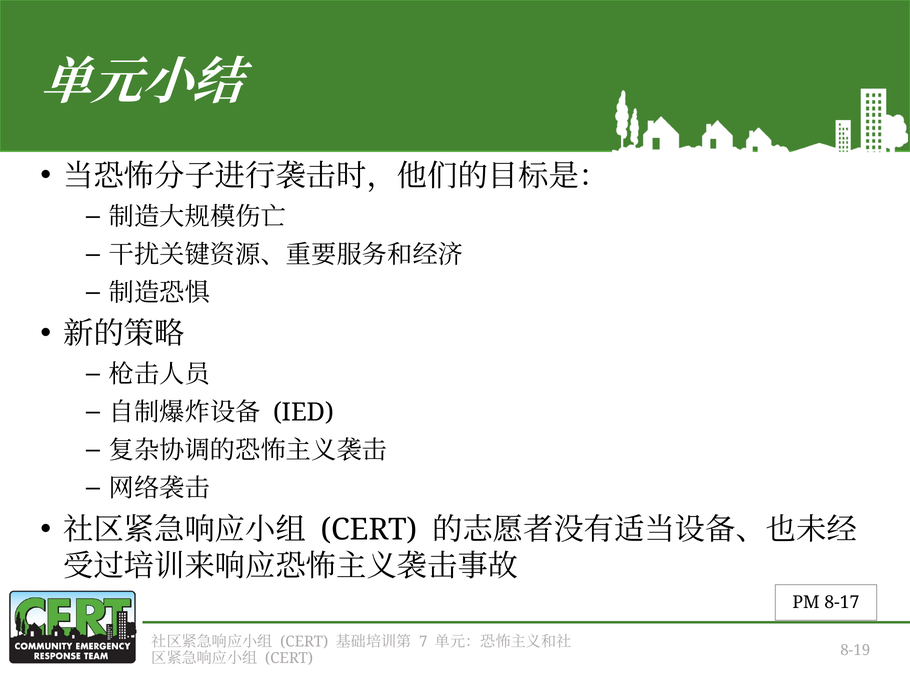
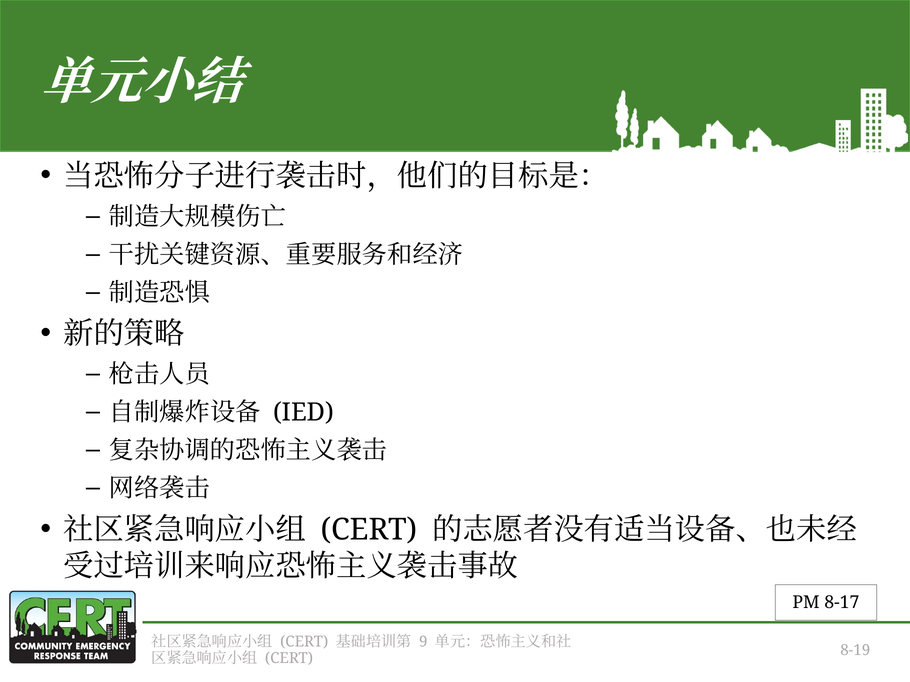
7: 7 -> 9
